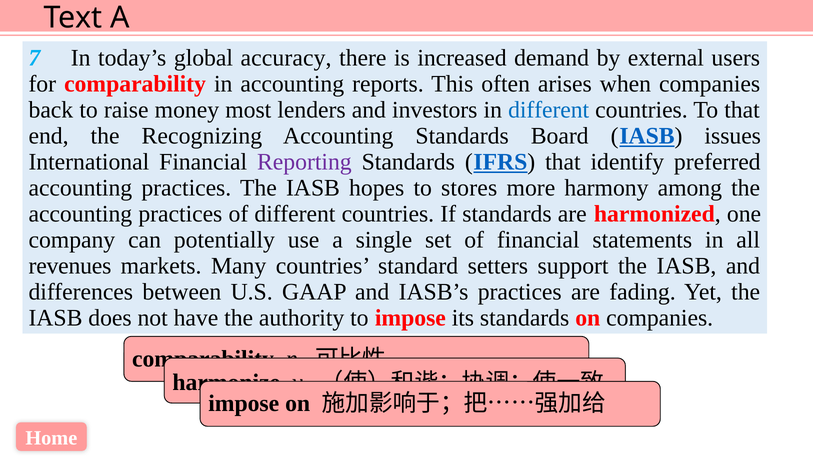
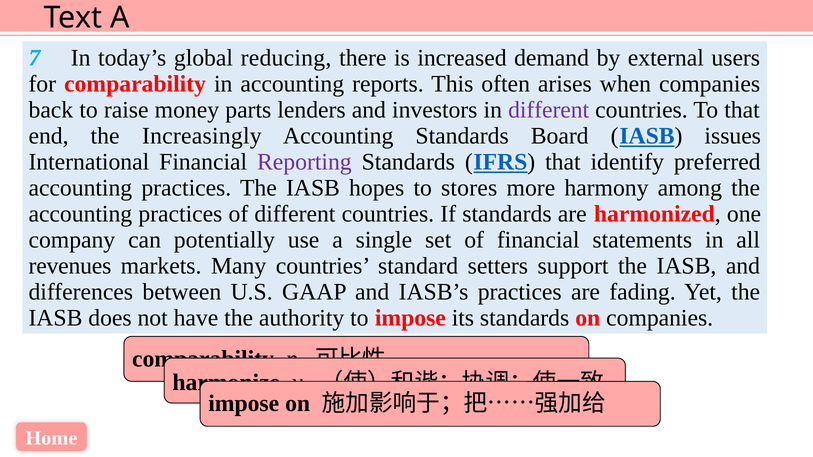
accuracy: accuracy -> reducing
most: most -> parts
different at (549, 110) colour: blue -> purple
Recognizing: Recognizing -> Increasingly
